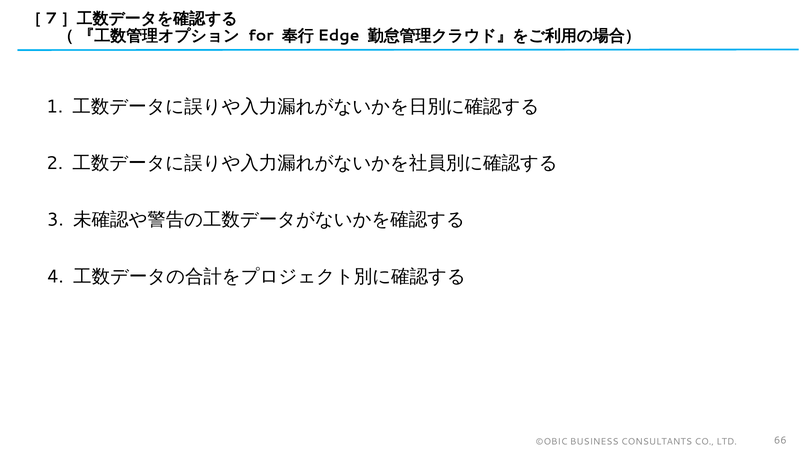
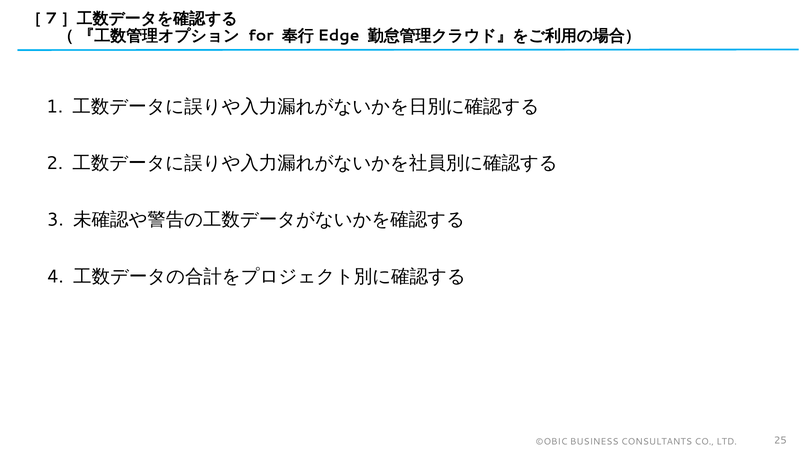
66: 66 -> 25
